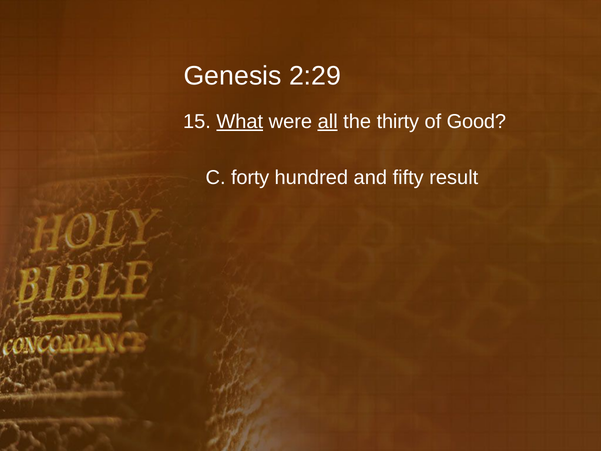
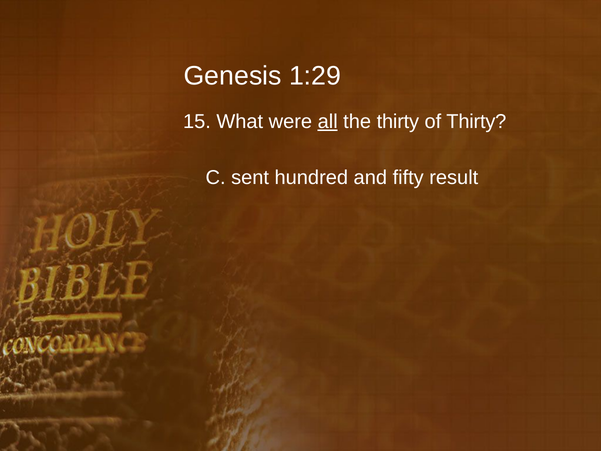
2:29: 2:29 -> 1:29
What underline: present -> none
of Good: Good -> Thirty
forty: forty -> sent
